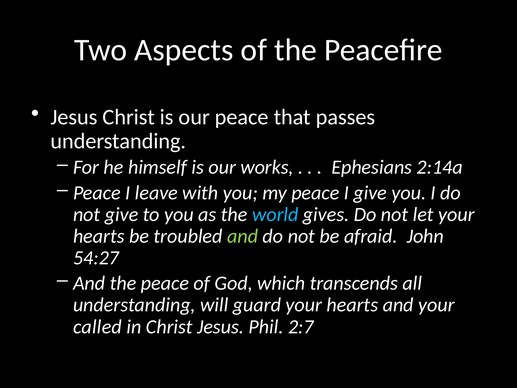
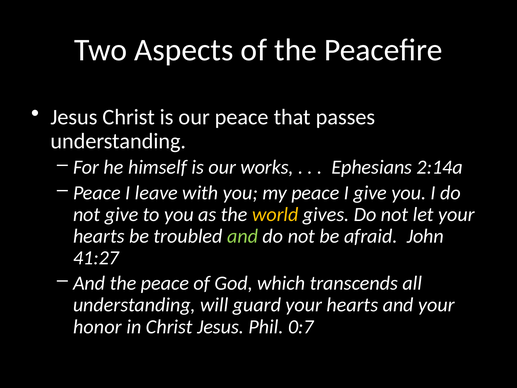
world colour: light blue -> yellow
54:27: 54:27 -> 41:27
called: called -> honor
2:7: 2:7 -> 0:7
